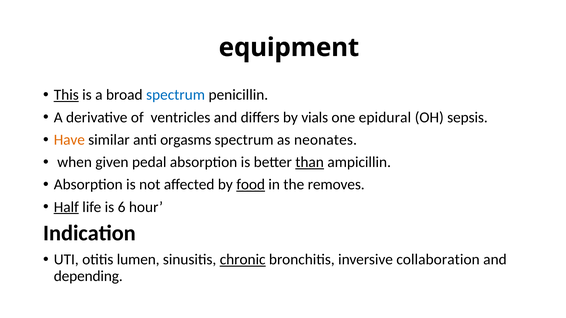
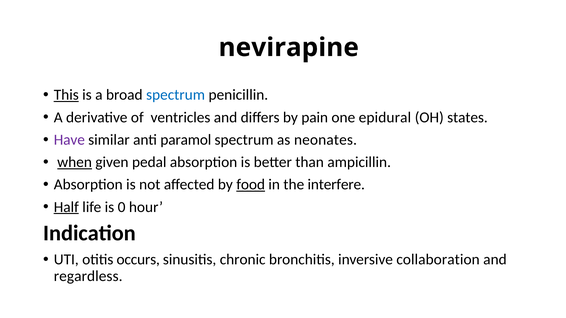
equipment: equipment -> nevirapine
vials: vials -> pain
sepsis: sepsis -> states
Have colour: orange -> purple
orgasms: orgasms -> paramol
when underline: none -> present
than underline: present -> none
removes: removes -> interfere
6: 6 -> 0
lumen: lumen -> occurs
chronic underline: present -> none
depending: depending -> regardless
